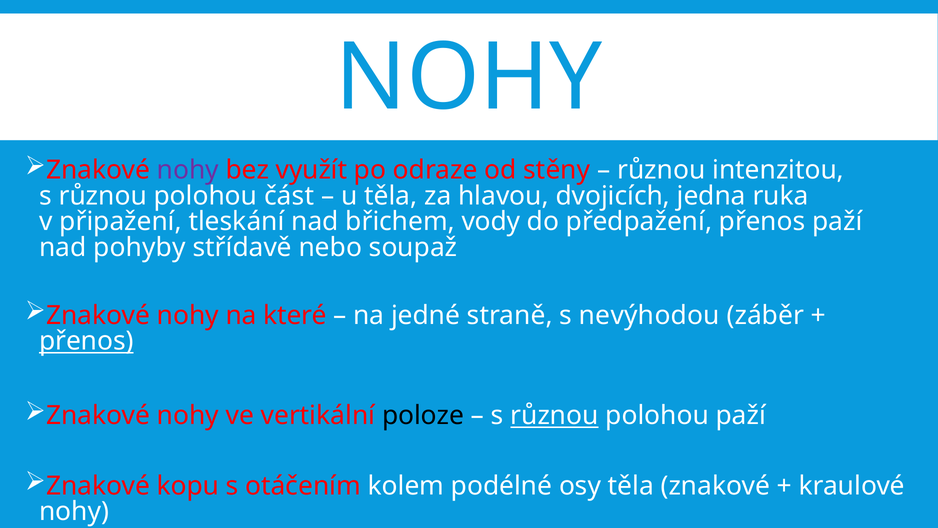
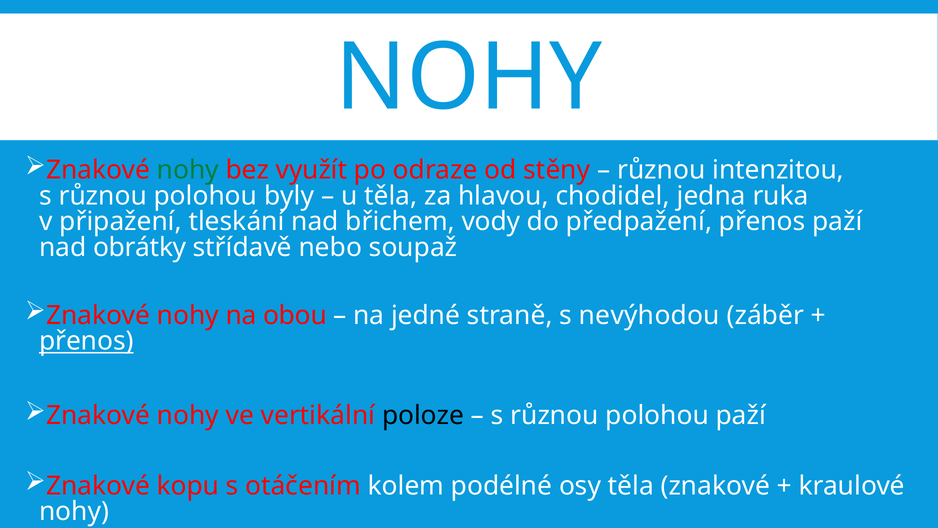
nohy at (188, 170) colour: purple -> green
část: část -> byly
dvojicích: dvojicích -> chodidel
pohyby: pohyby -> obrátky
které: které -> obou
různou at (554, 415) underline: present -> none
